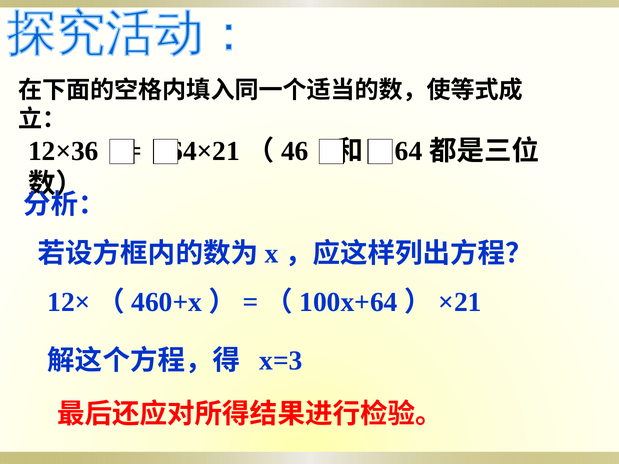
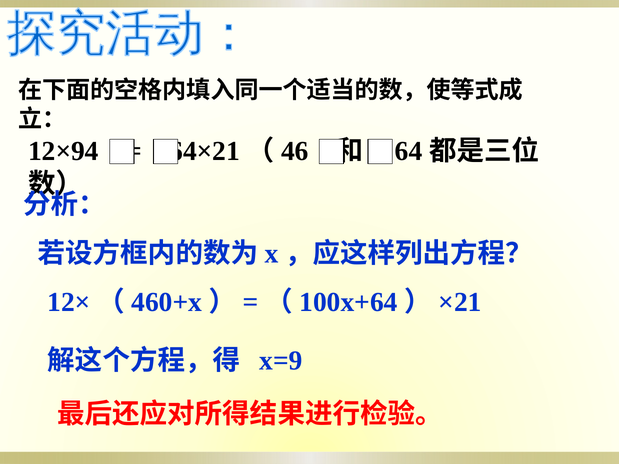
12×36: 12×36 -> 12×94
x=3: x=3 -> x=9
